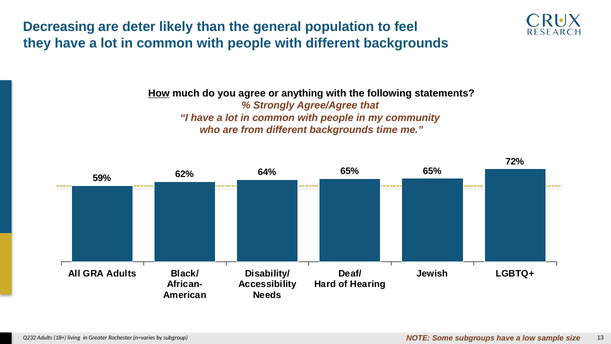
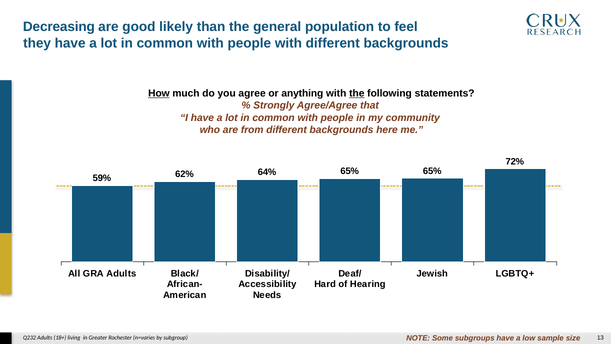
deter: deter -> good
the at (357, 93) underline: none -> present
time: time -> here
